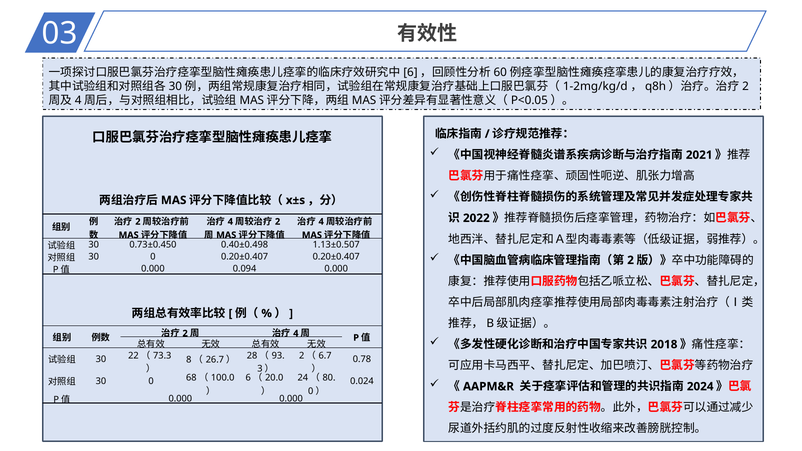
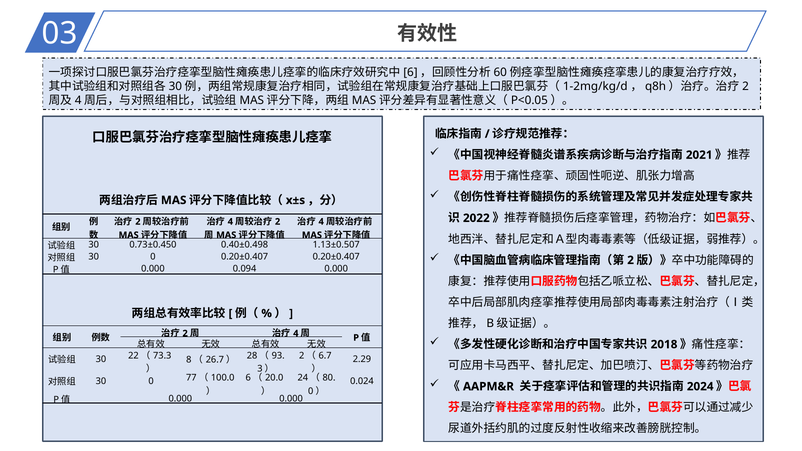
0.78: 0.78 -> 2.29
68: 68 -> 77
